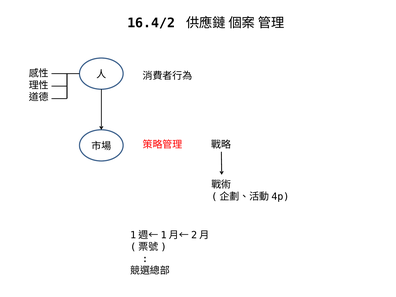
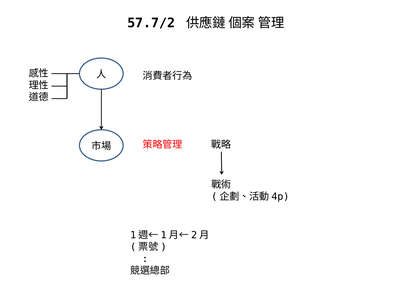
16.4/2: 16.4/2 -> 57.7/2
